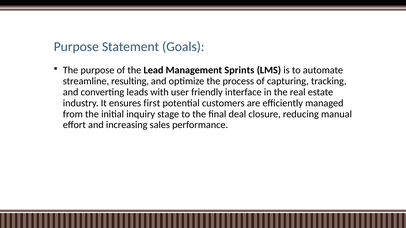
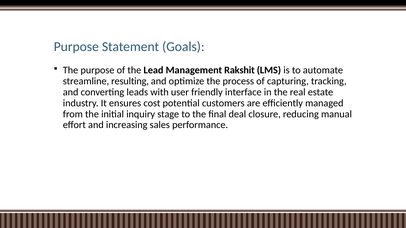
Sprints: Sprints -> Rakshit
first: first -> cost
